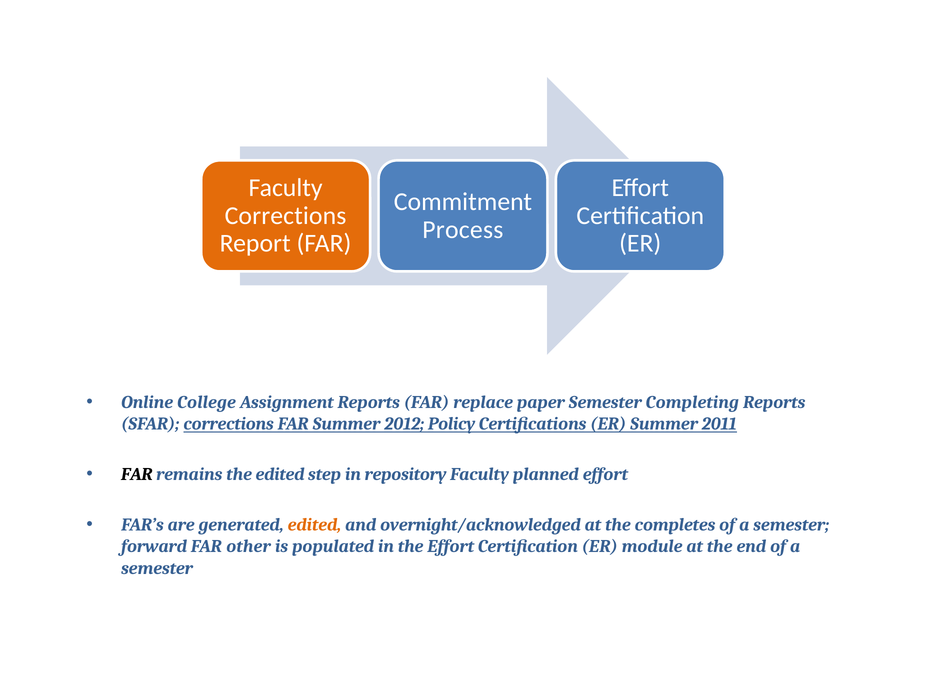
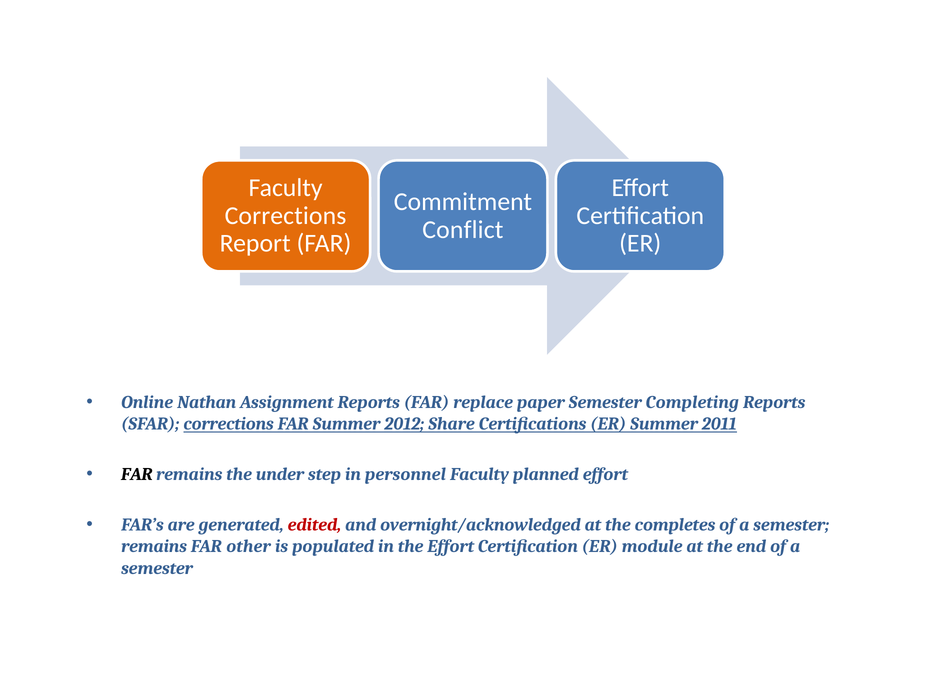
Process: Process -> Conflict
College: College -> Nathan
Policy: Policy -> Share
the edited: edited -> under
repository: repository -> personnel
edited at (314, 525) colour: orange -> red
forward at (154, 547): forward -> remains
